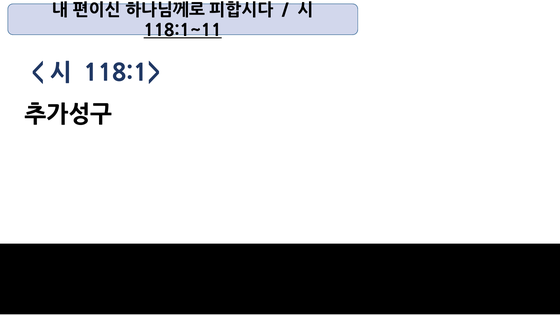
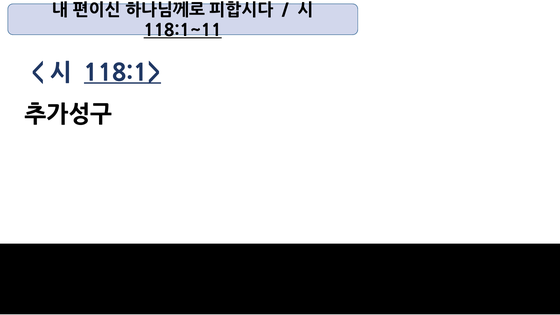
118:1> underline: none -> present
